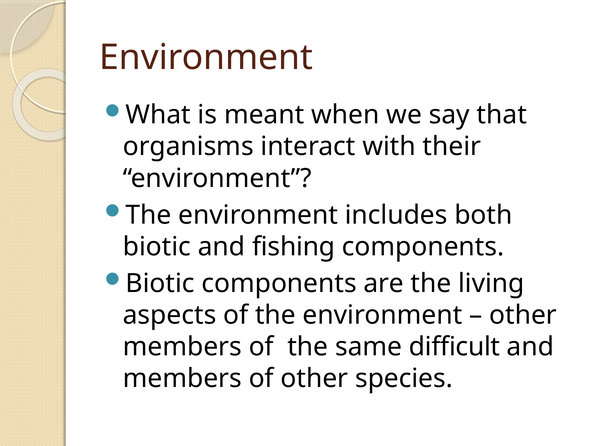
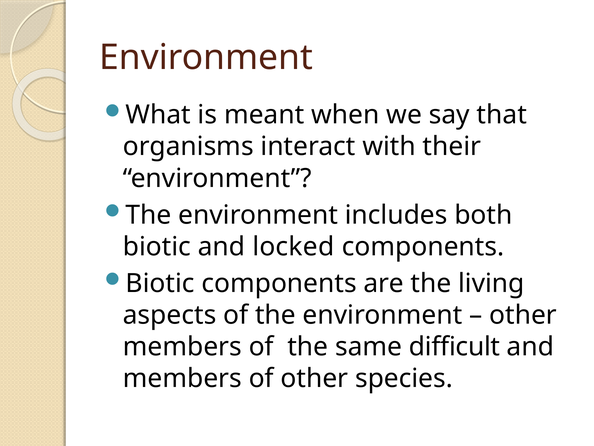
fishing: fishing -> locked
